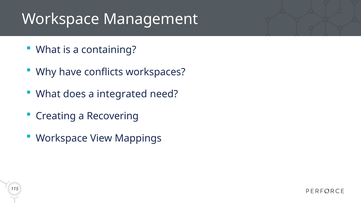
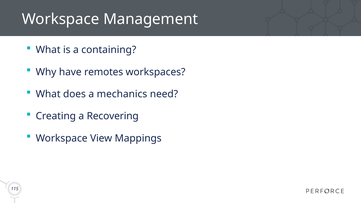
conflicts: conflicts -> remotes
integrated: integrated -> mechanics
